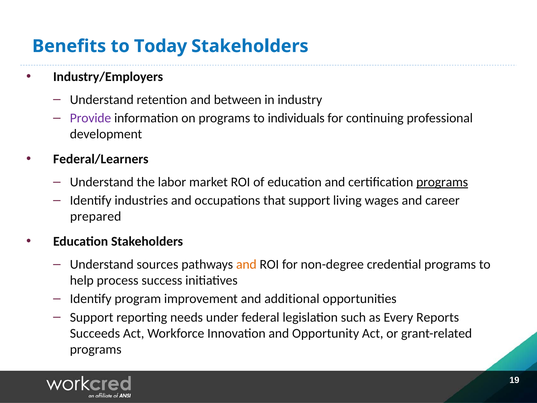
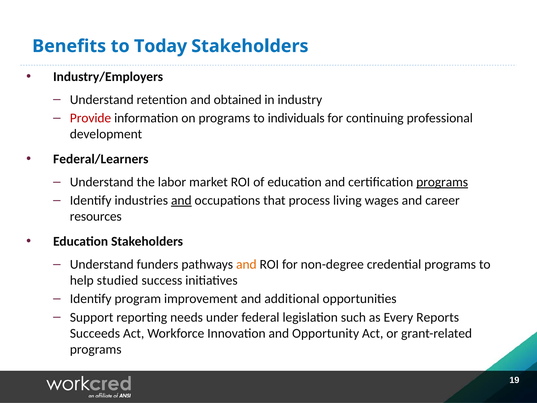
between: between -> obtained
Provide colour: purple -> red
and at (181, 200) underline: none -> present
that support: support -> process
prepared: prepared -> resources
sources: sources -> funders
process: process -> studied
